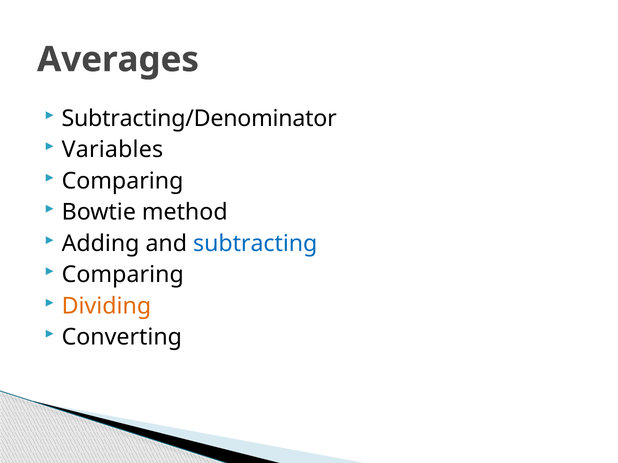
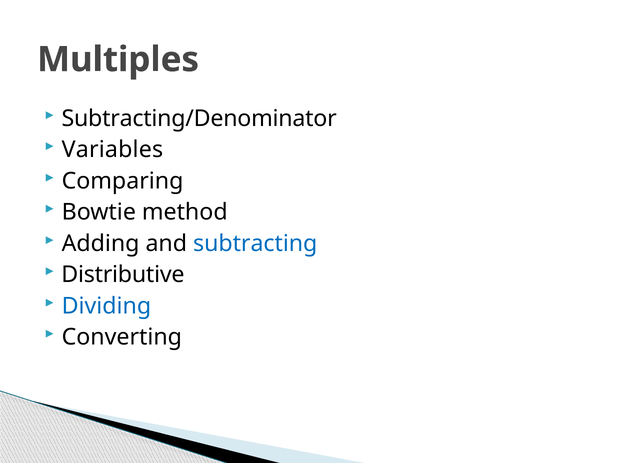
Averages: Averages -> Multiples
Comparing at (123, 275): Comparing -> Distributive
Dividing colour: orange -> blue
